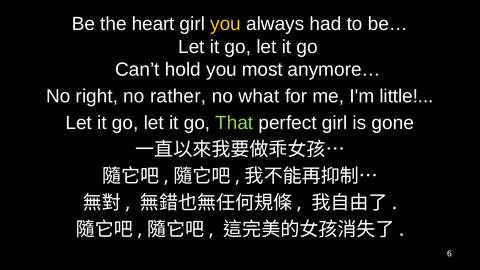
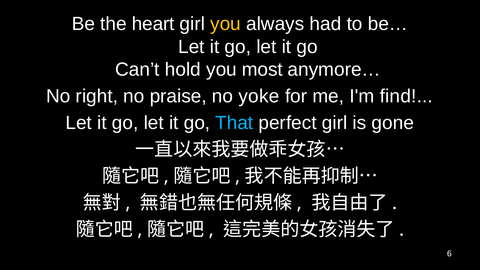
rather: rather -> praise
what: what -> yoke
little: little -> find
That colour: light green -> light blue
